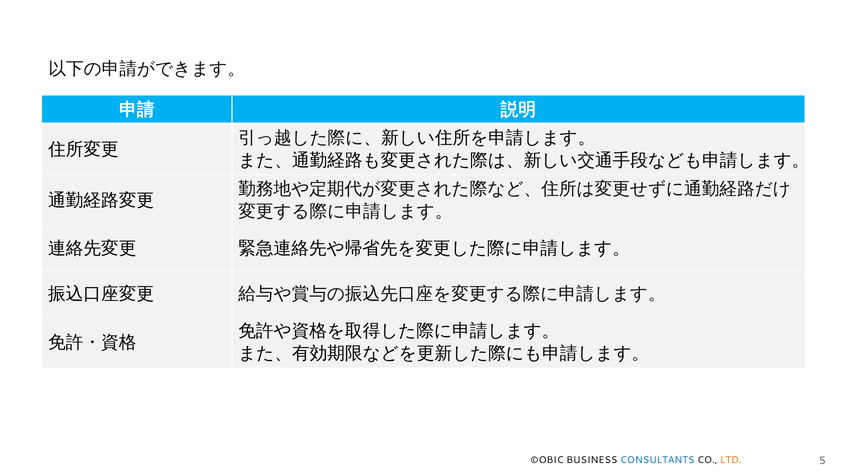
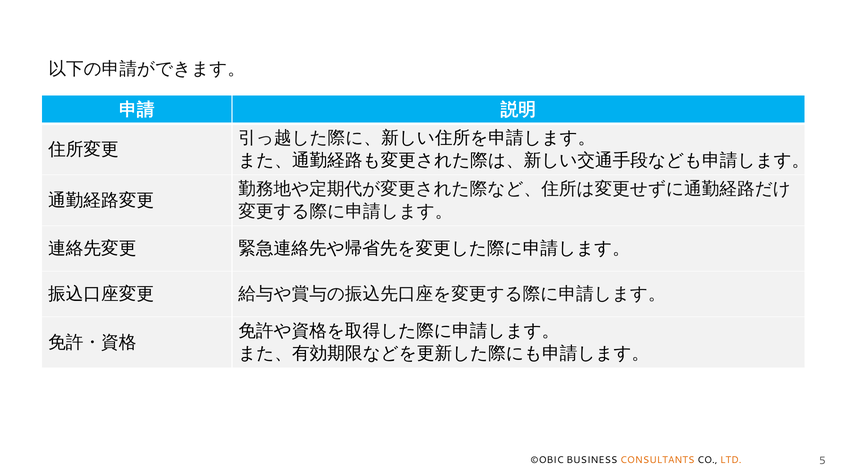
CONSULTANTS colour: blue -> orange
